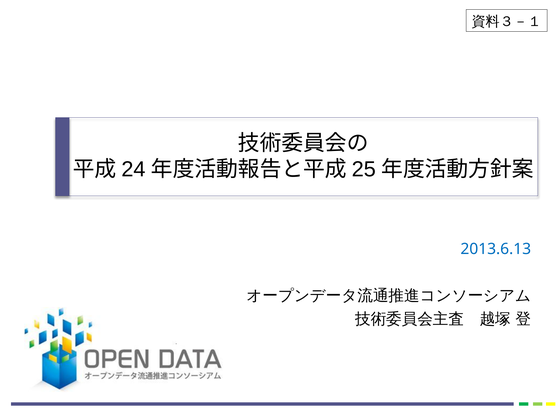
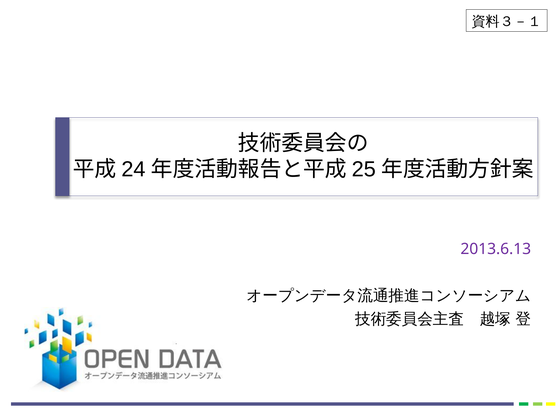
2013.6.13 colour: blue -> purple
